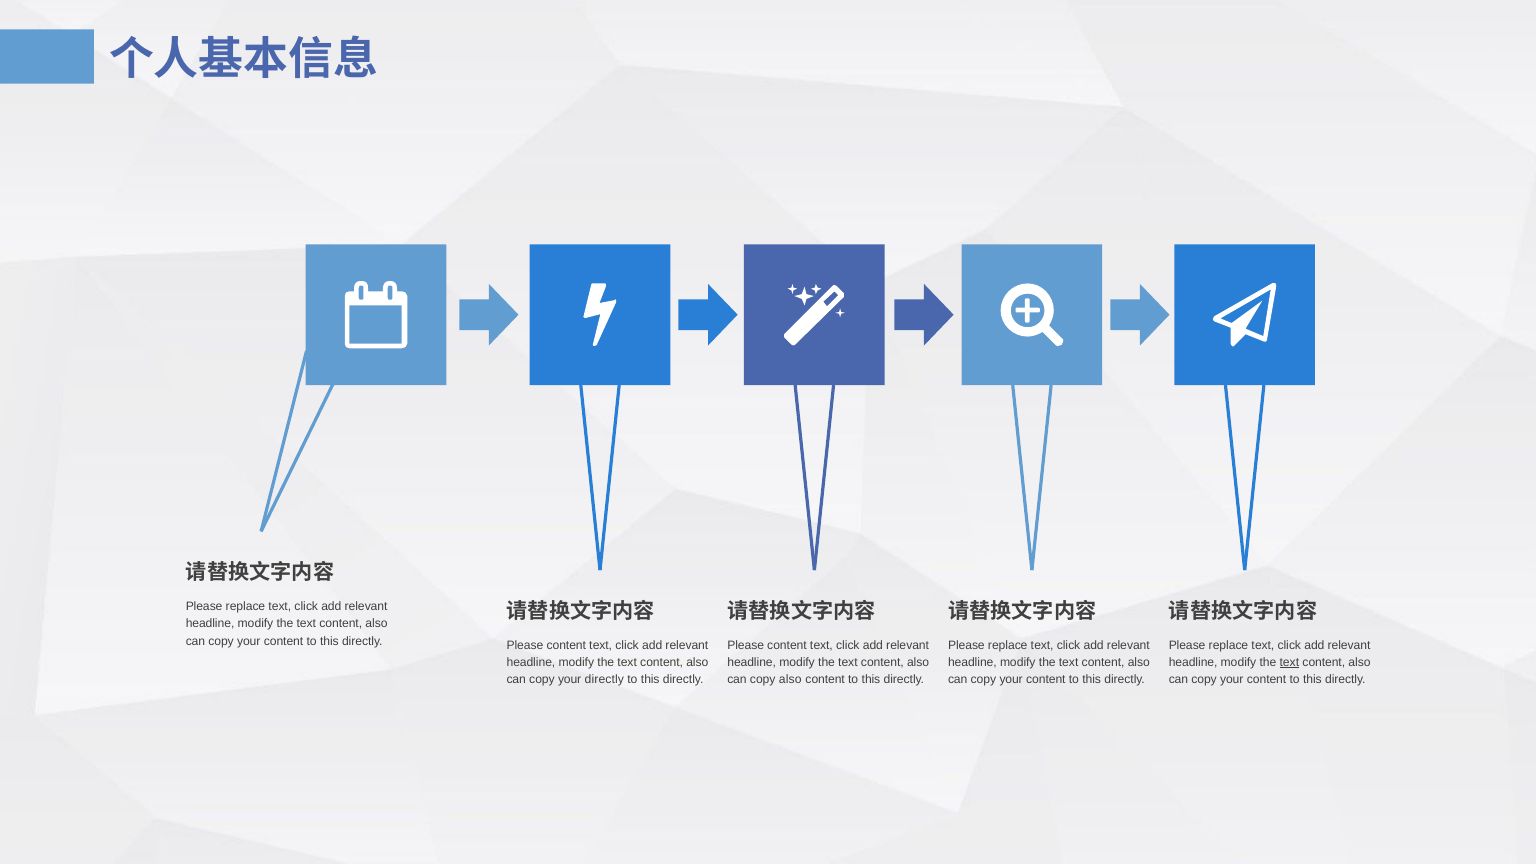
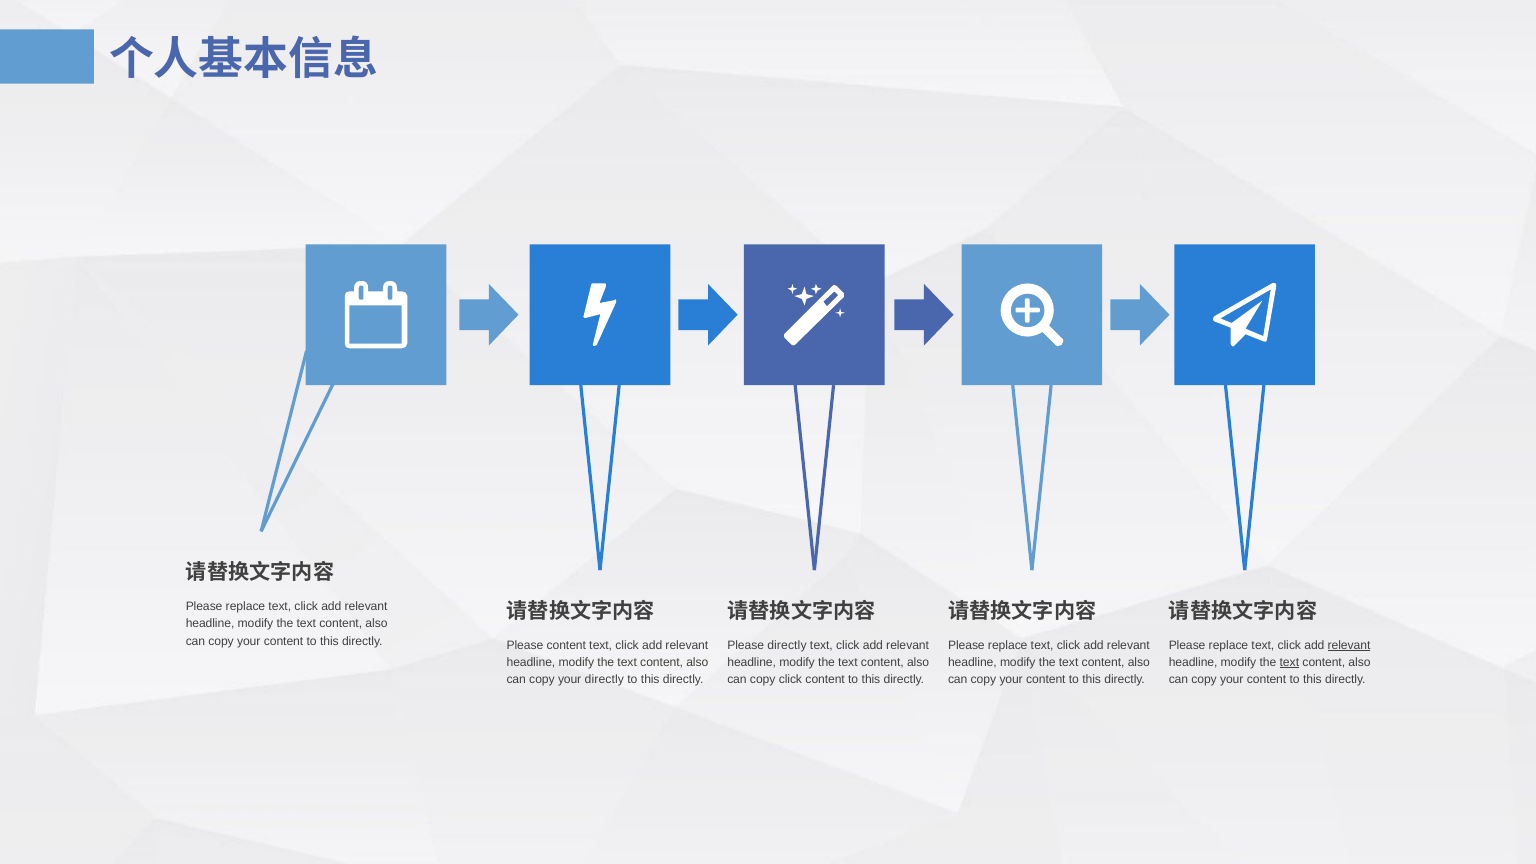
content at (787, 645): content -> directly
relevant at (1349, 645) underline: none -> present
copy also: also -> click
